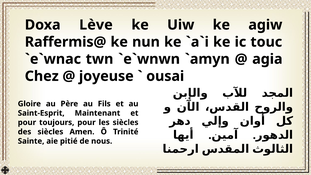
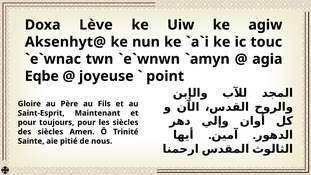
Raffermis@: Raffermis@ -> Aksenhyt@
Chez: Chez -> Eqbe
ousai: ousai -> point
